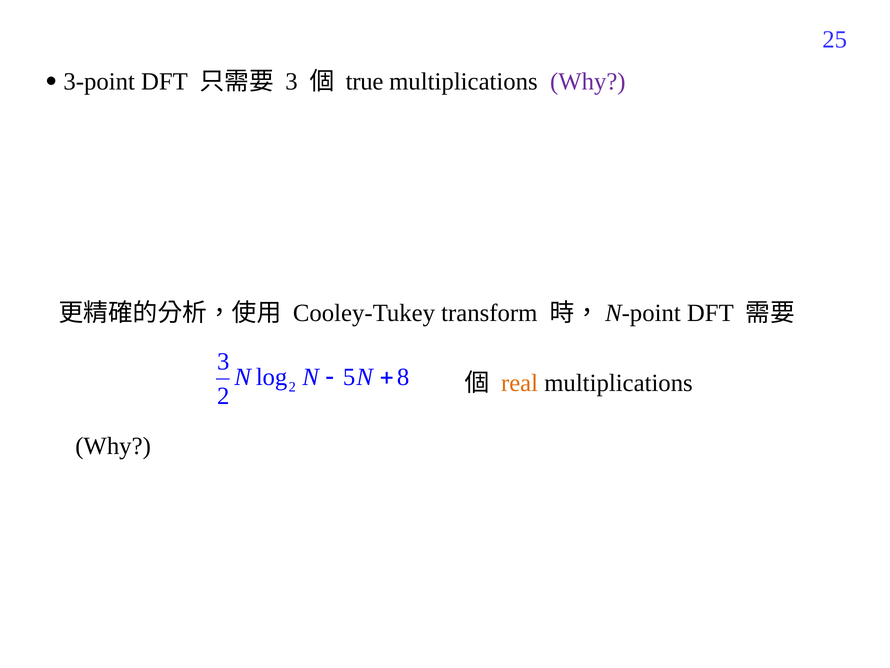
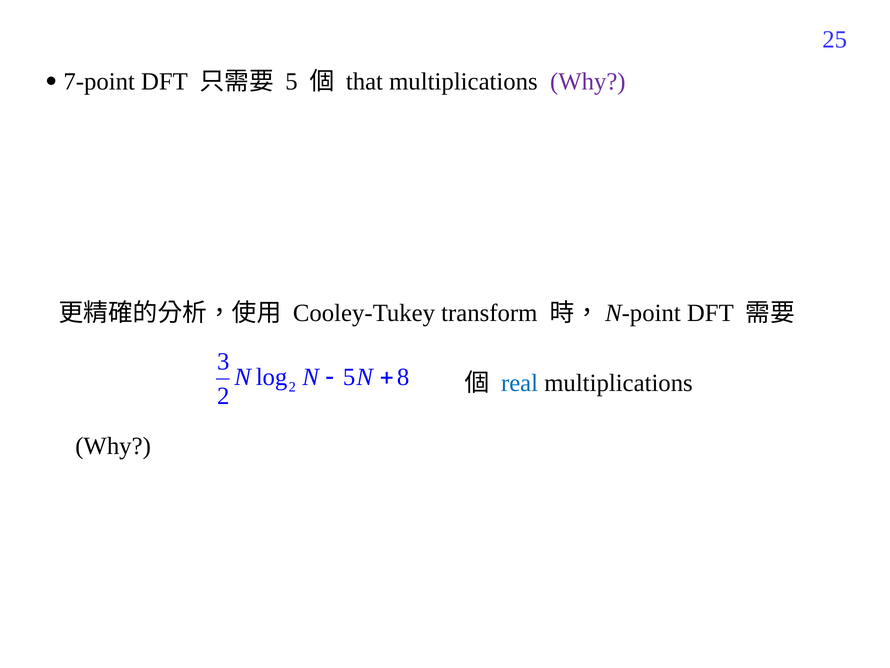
3-point: 3-point -> 7-point
3 at (292, 81): 3 -> 5
true: true -> that
real colour: orange -> blue
